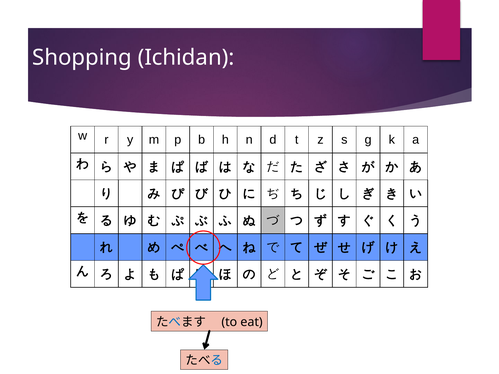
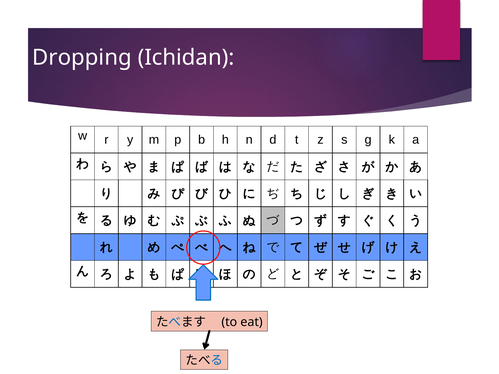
Shopping: Shopping -> Dropping
